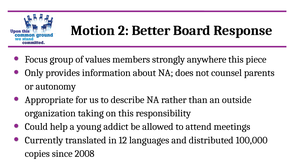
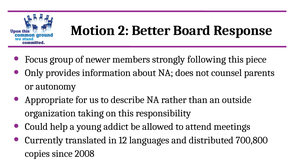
values: values -> newer
anywhere: anywhere -> following
100,000: 100,000 -> 700,800
